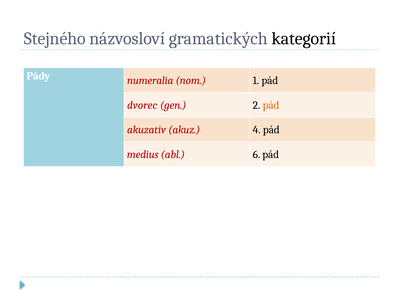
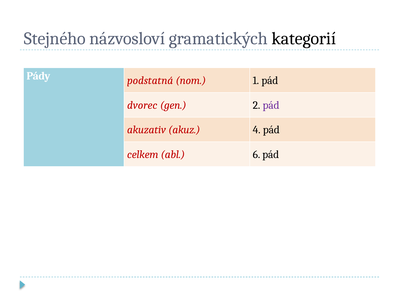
numeralia: numeralia -> podstatná
pád at (271, 105) colour: orange -> purple
medius: medius -> celkem
